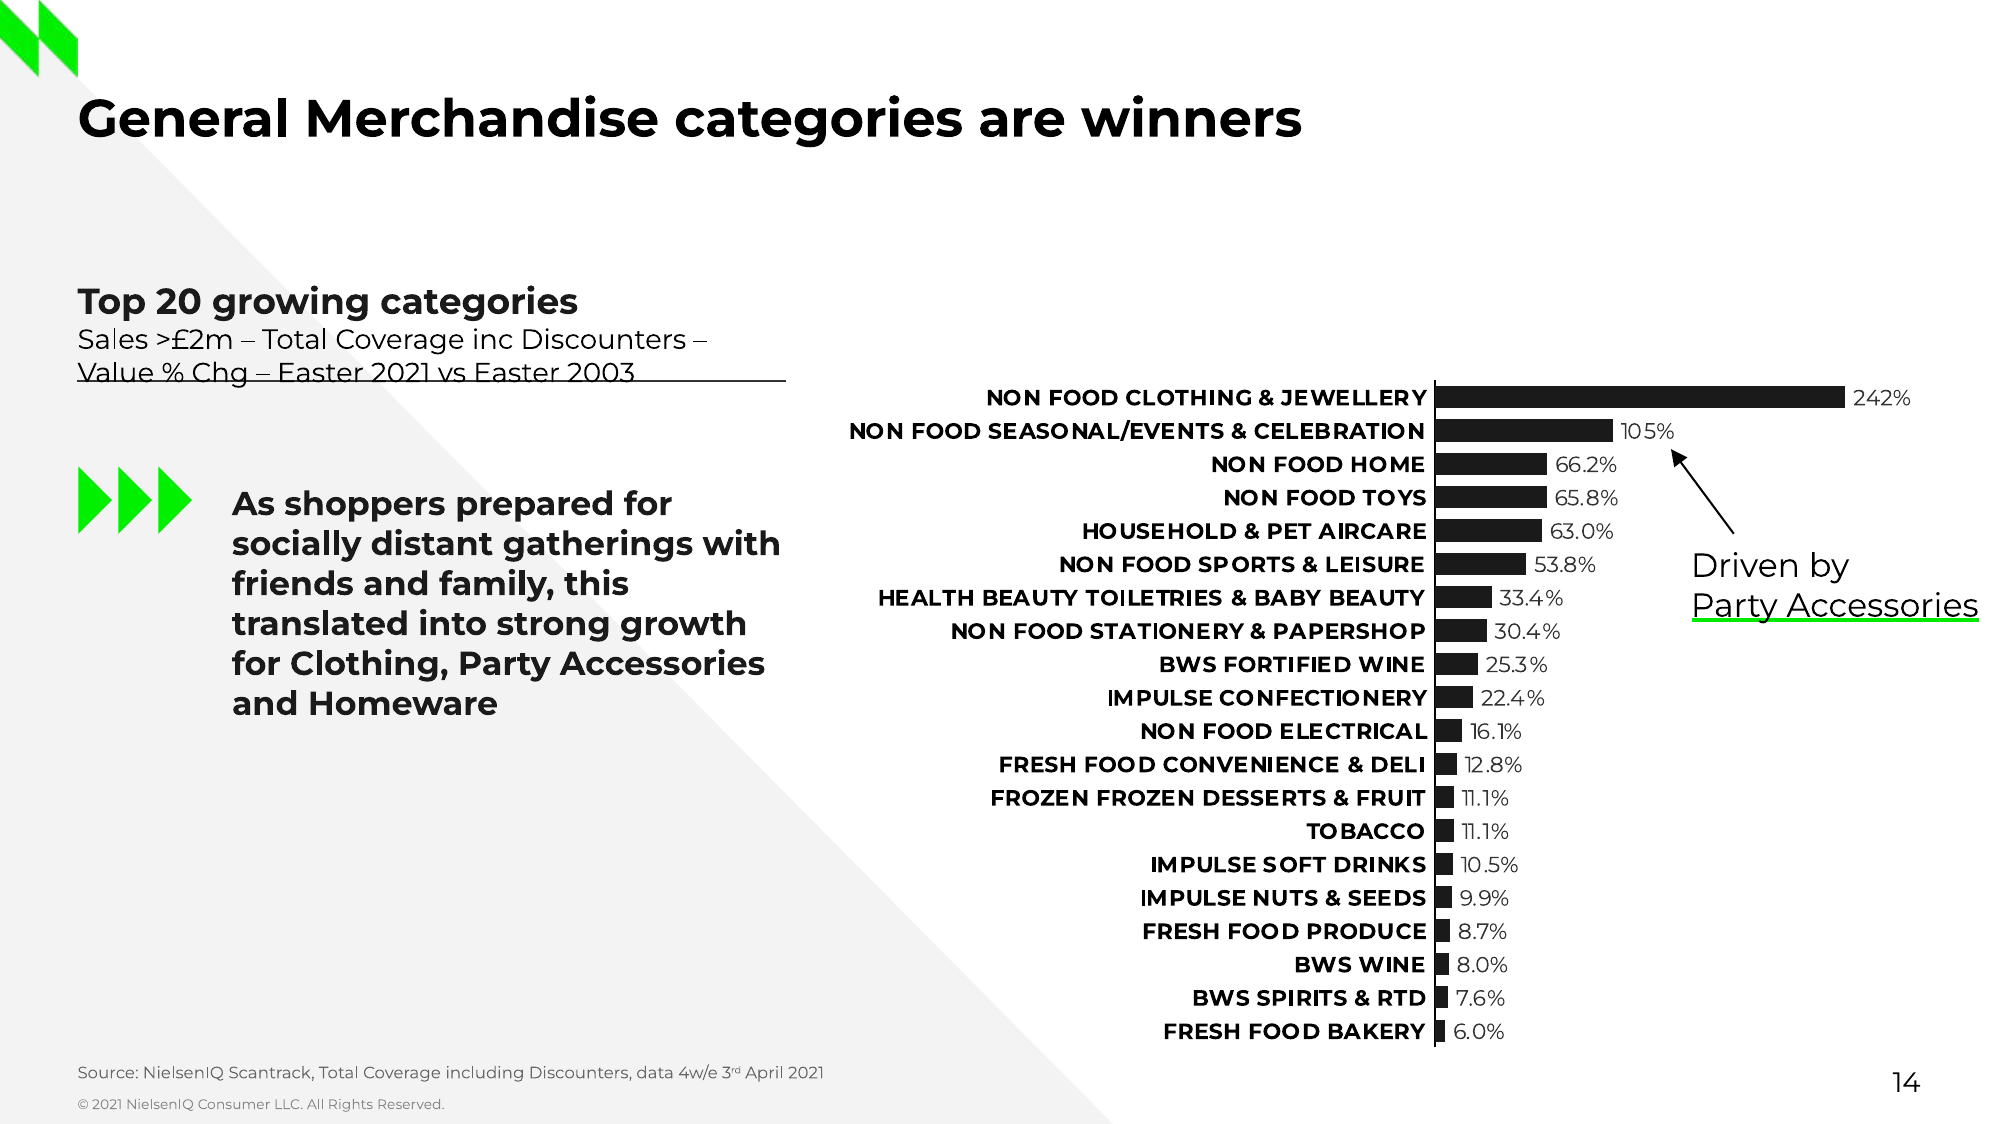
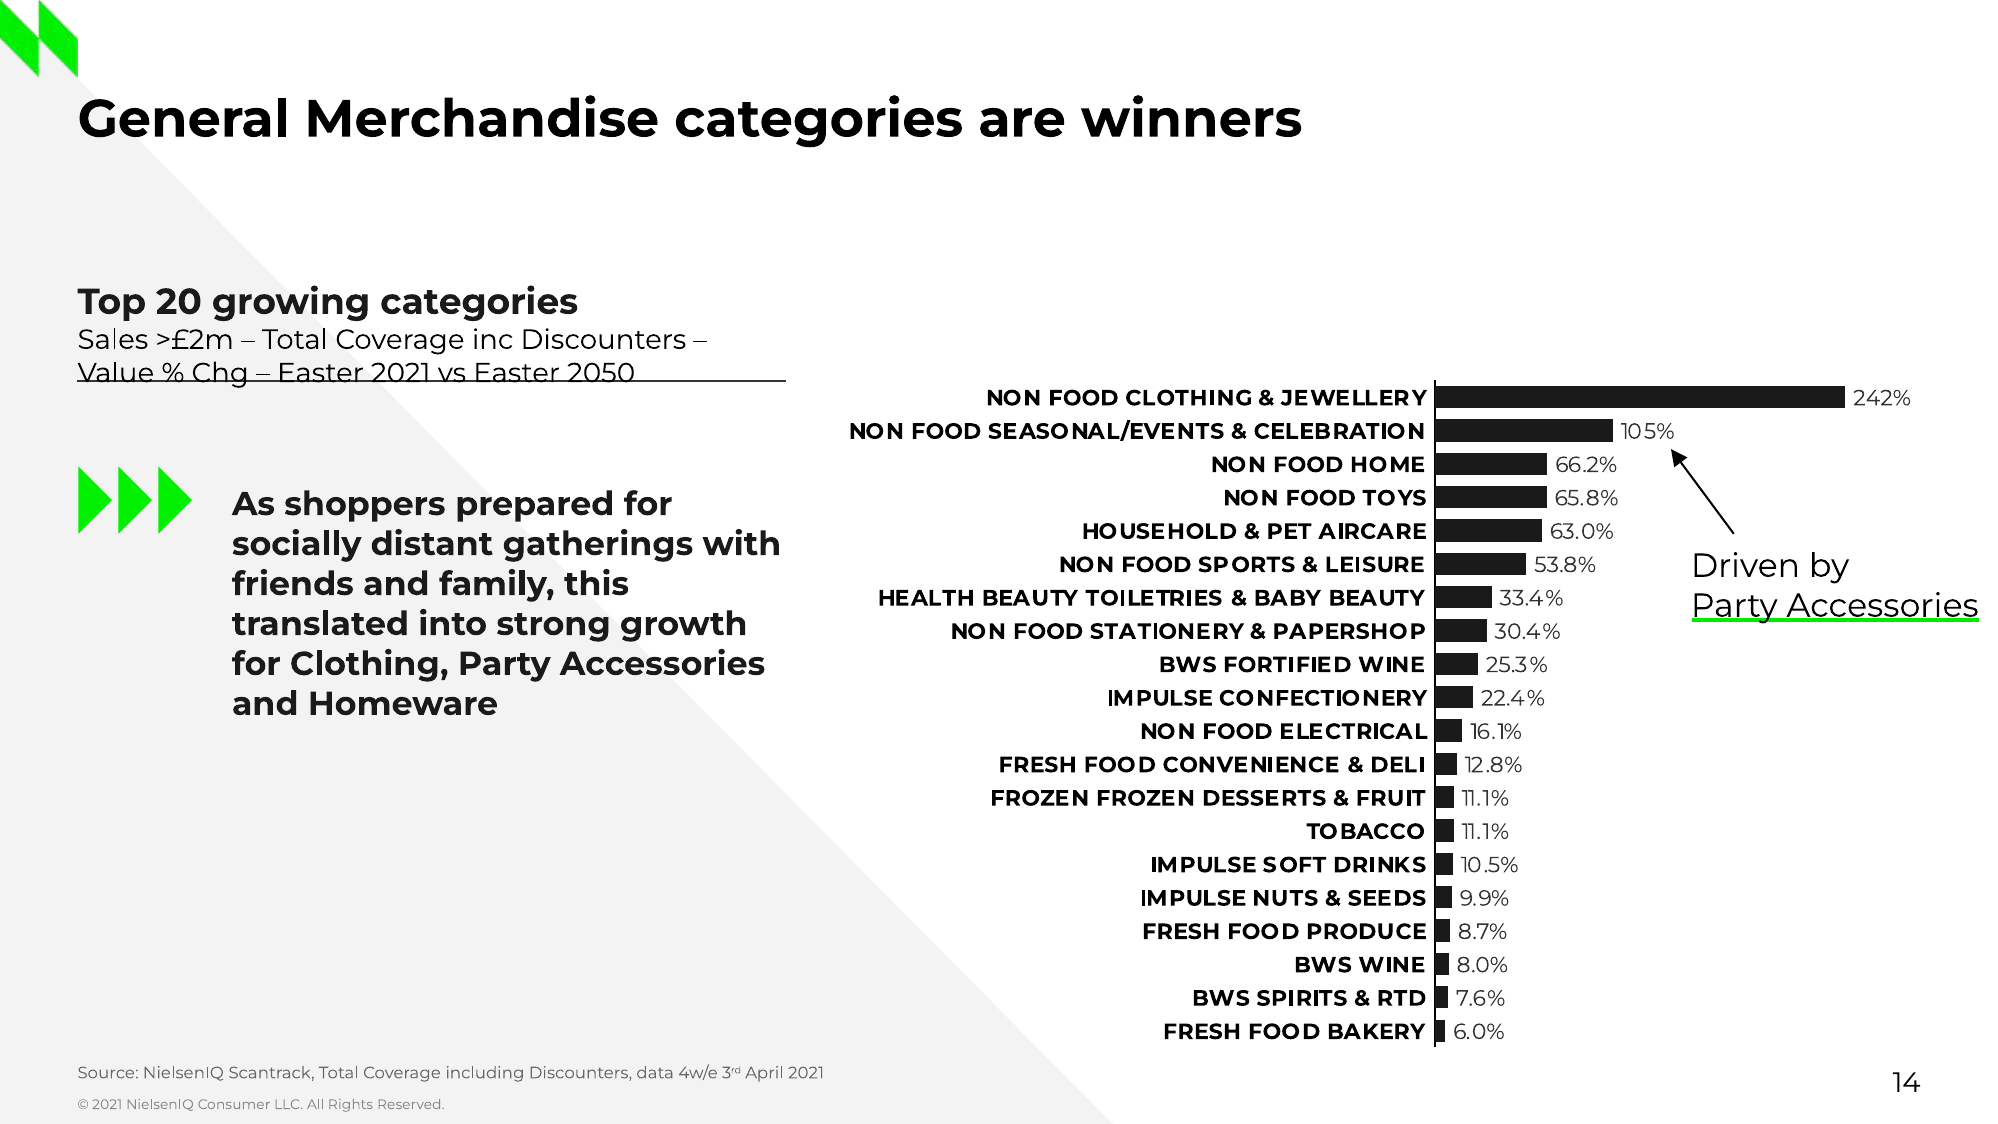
2003: 2003 -> 2050
